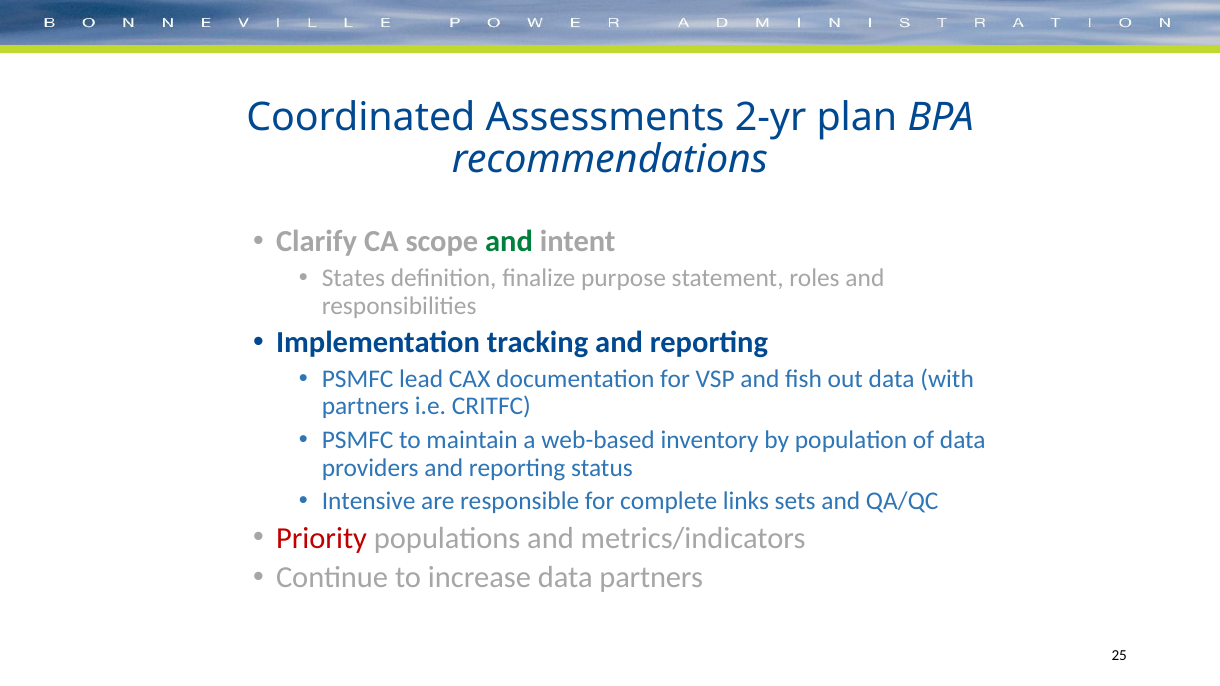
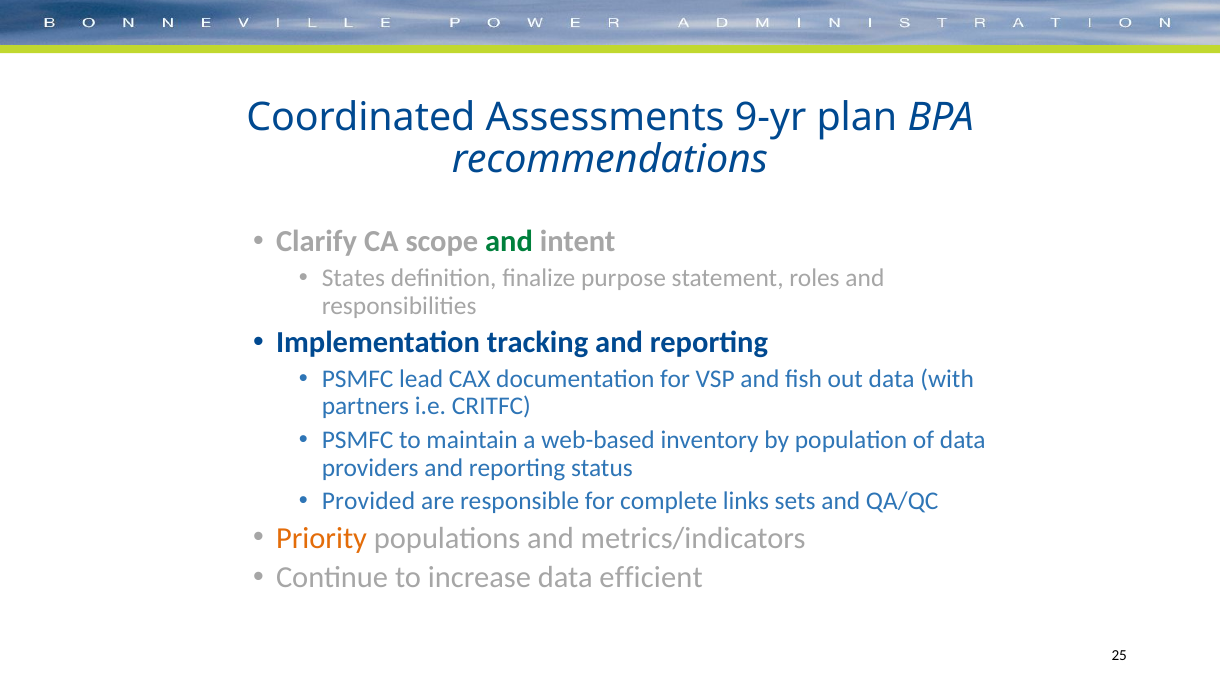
2-yr: 2-yr -> 9-yr
Intensive: Intensive -> Provided
Priority colour: red -> orange
data partners: partners -> efficient
